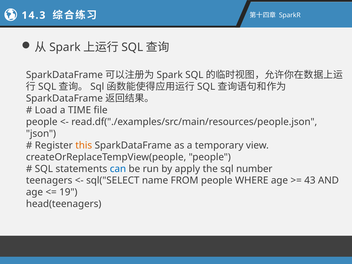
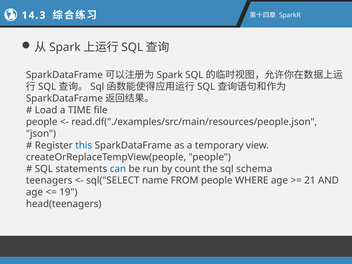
this colour: orange -> blue
apply: apply -> count
number: number -> schema
43: 43 -> 21
